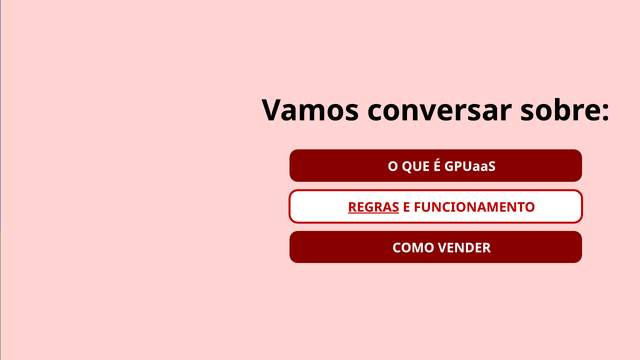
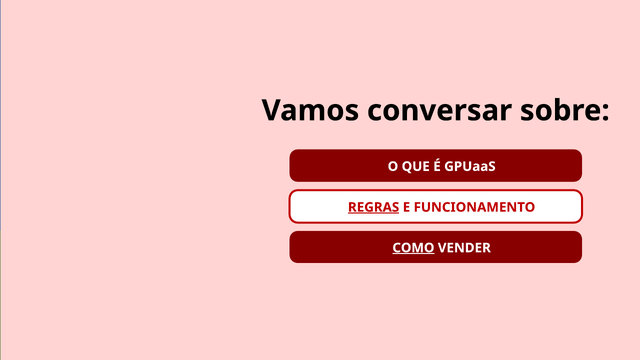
COMO underline: none -> present
